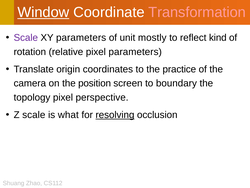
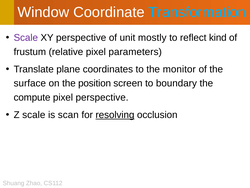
Window underline: present -> none
Transformation colour: pink -> light blue
XY parameters: parameters -> perspective
rotation: rotation -> frustum
origin: origin -> plane
practice: practice -> monitor
camera: camera -> surface
topology: topology -> compute
what: what -> scan
